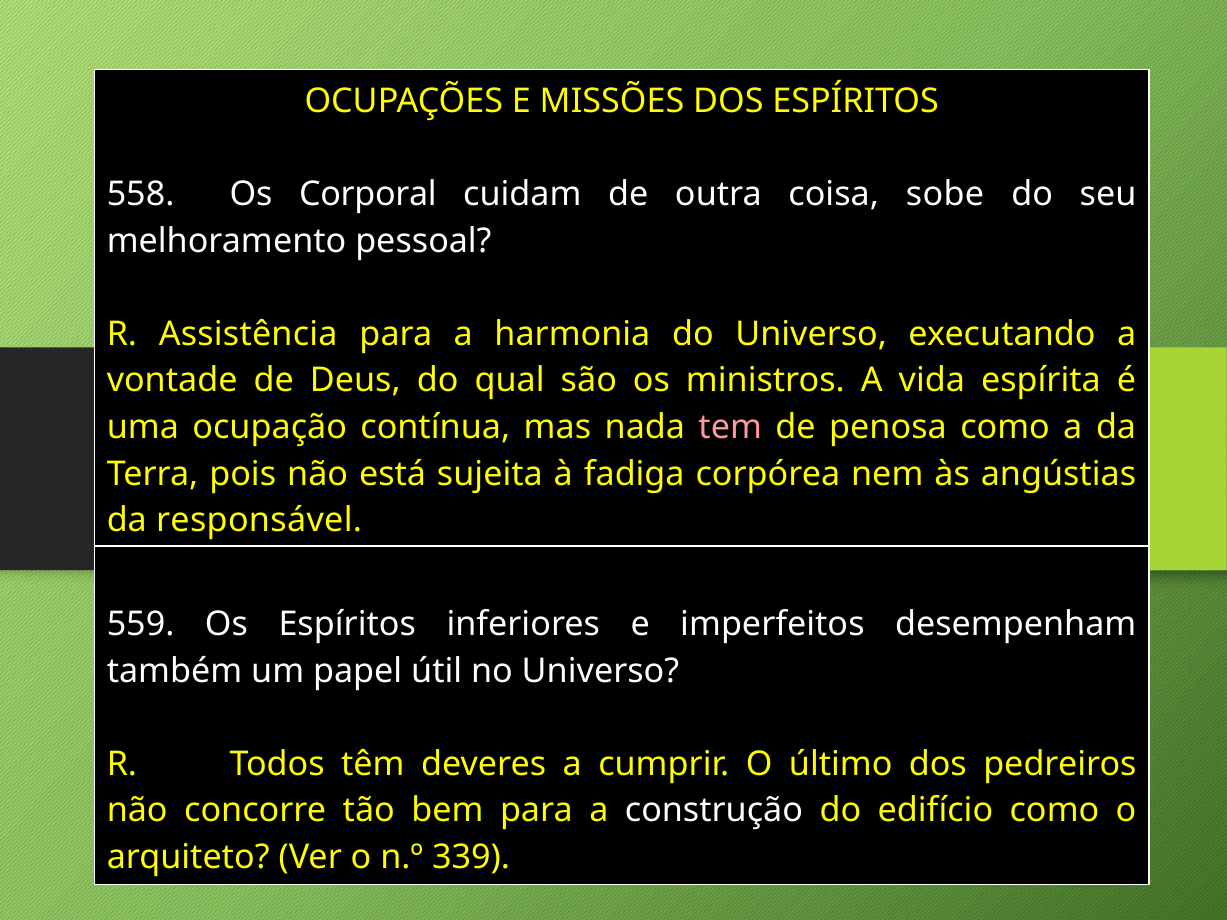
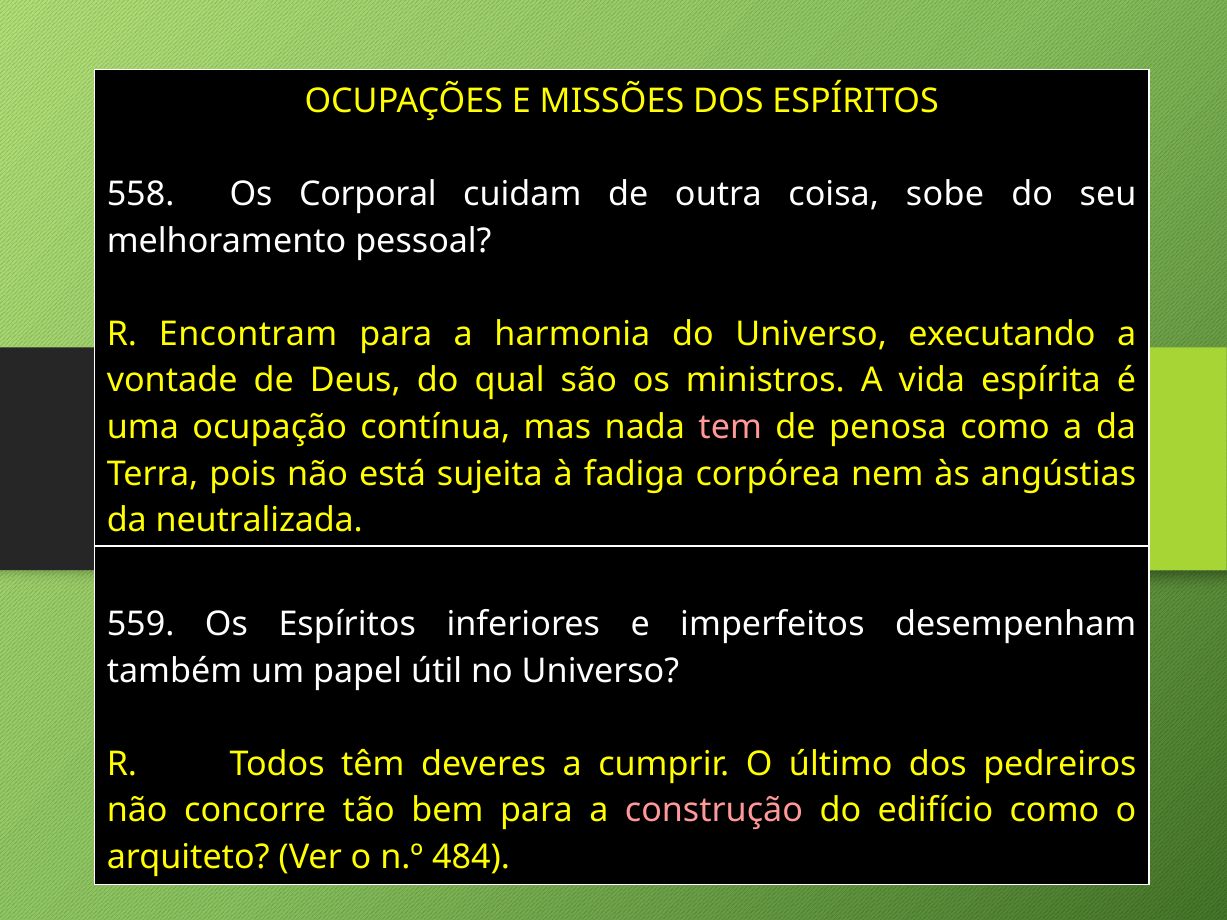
Assistência: Assistência -> Encontram
responsável: responsável -> neutralizada
construção colour: white -> pink
339: 339 -> 484
